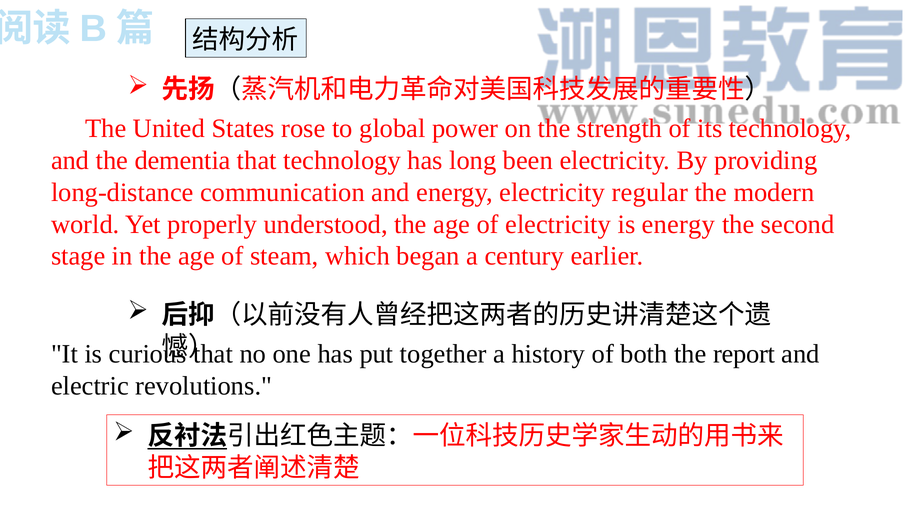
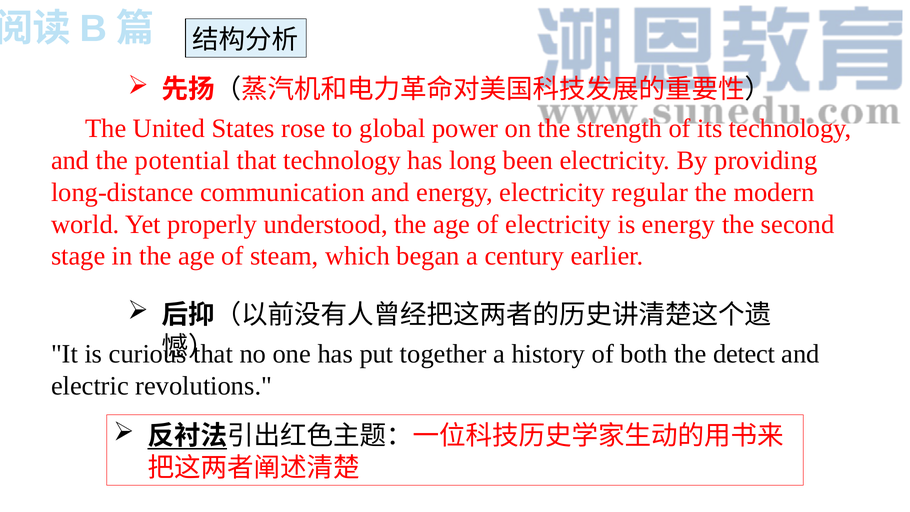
dementia: dementia -> potential
report: report -> detect
